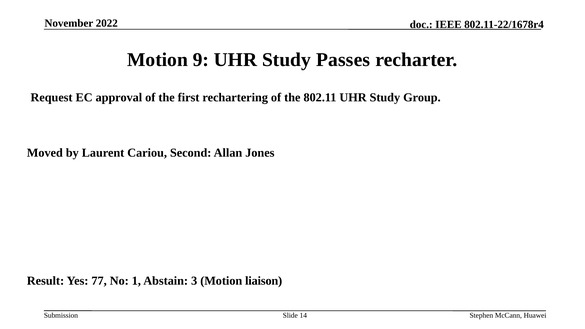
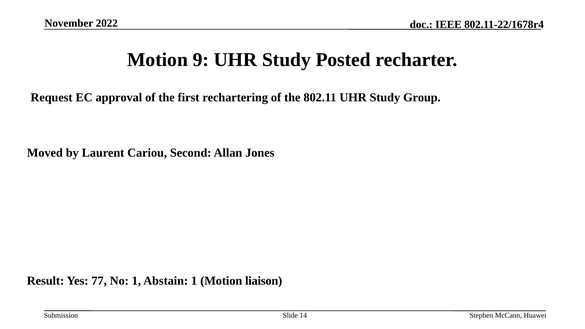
Passes: Passes -> Posted
Abstain 3: 3 -> 1
